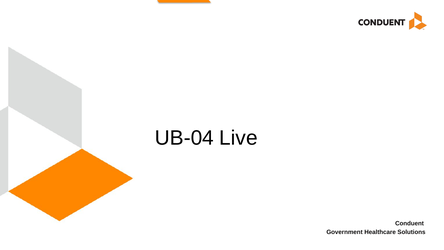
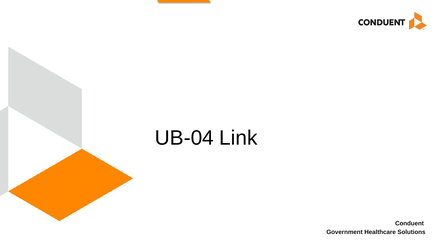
Live: Live -> Link
